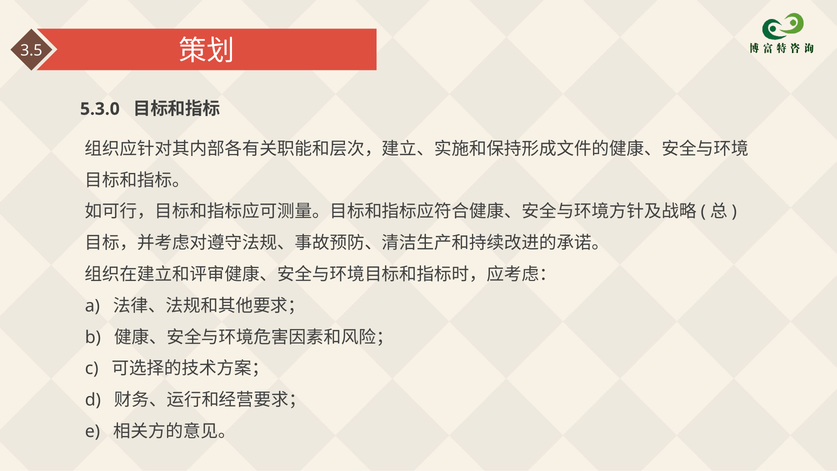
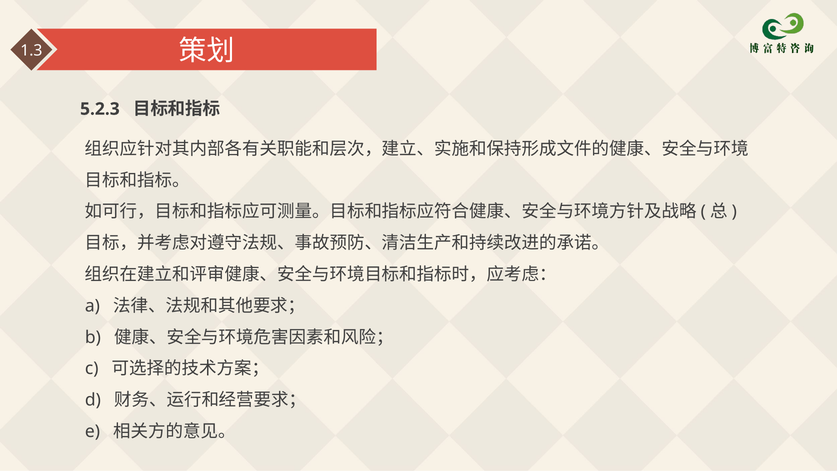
3.5: 3.5 -> 1.3
5.3.0: 5.3.0 -> 5.2.3
